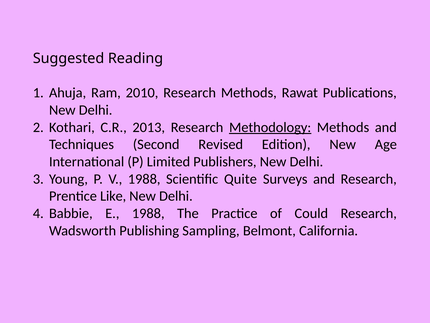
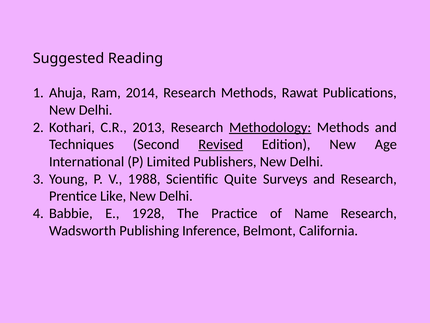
2010: 2010 -> 2014
Revised underline: none -> present
E 1988: 1988 -> 1928
Could: Could -> Name
Sampling: Sampling -> Inference
